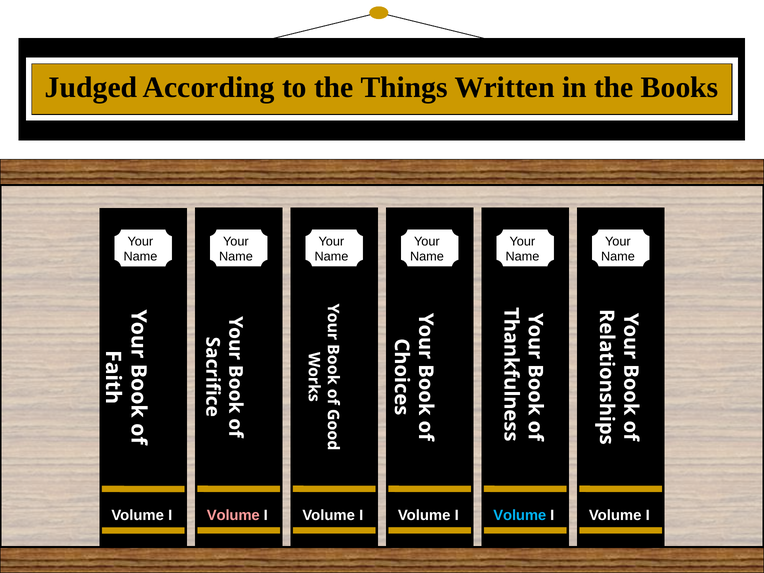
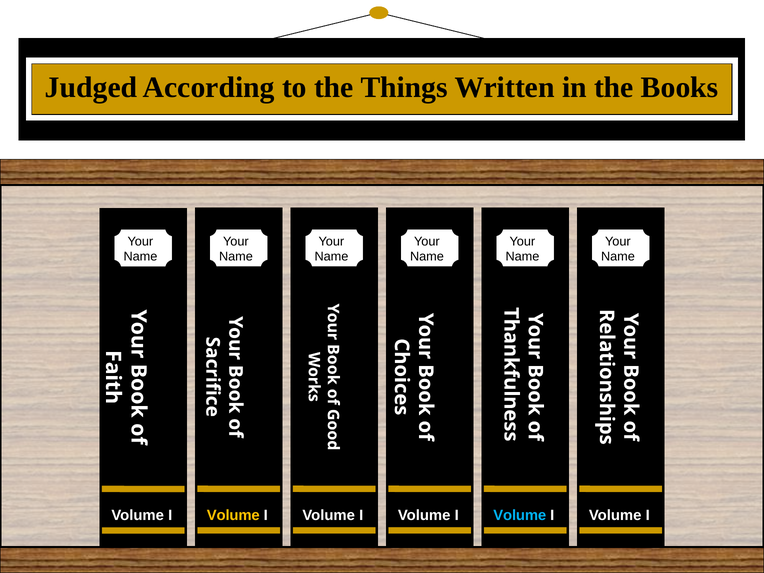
Volume at (233, 515) colour: pink -> yellow
